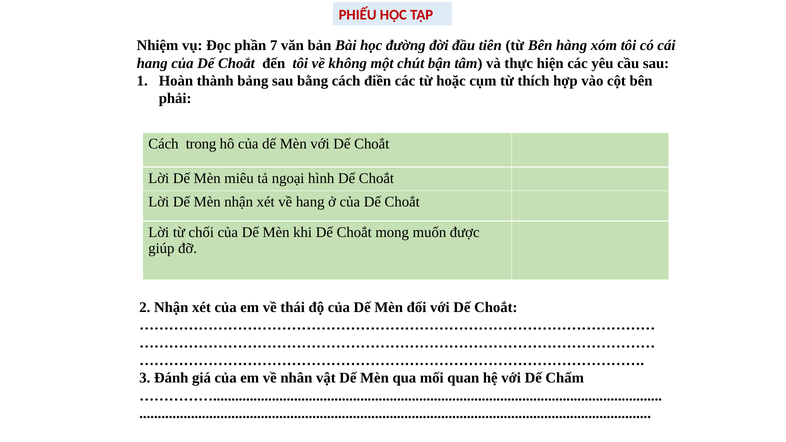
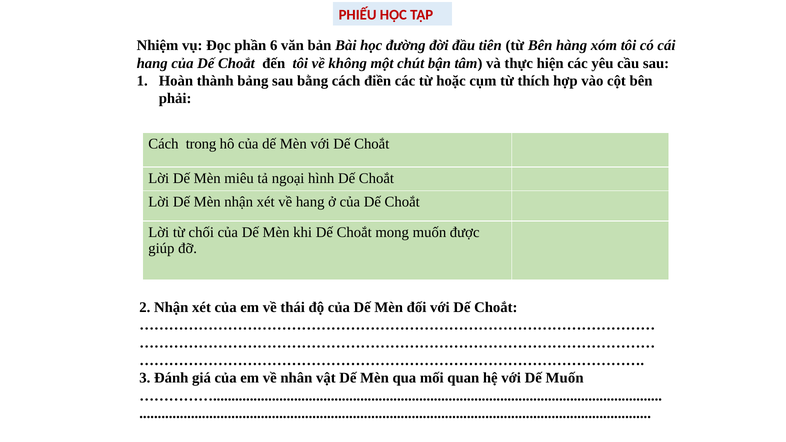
7: 7 -> 6
Dế Chấm: Chấm -> Muốn
